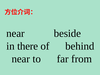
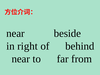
there: there -> right
